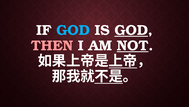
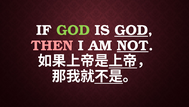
GOD at (73, 30) colour: light blue -> light green
